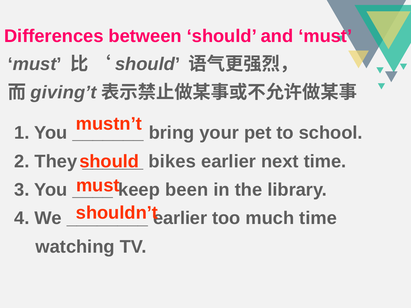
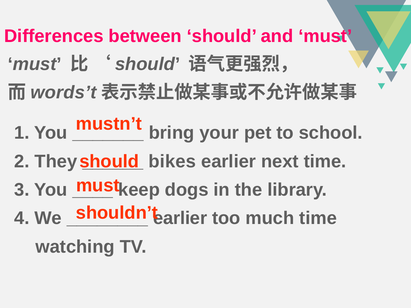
giving’t: giving’t -> words’t
been: been -> dogs
